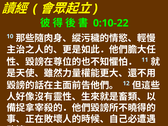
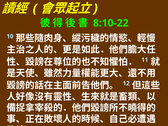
0:10-22: 0:10-22 -> 8:10-22
